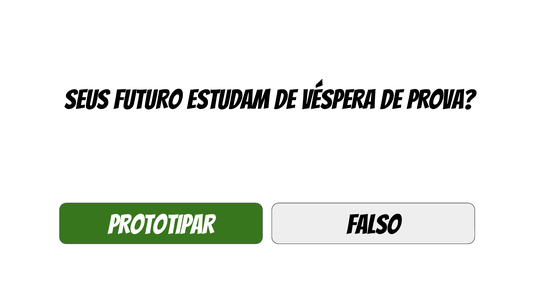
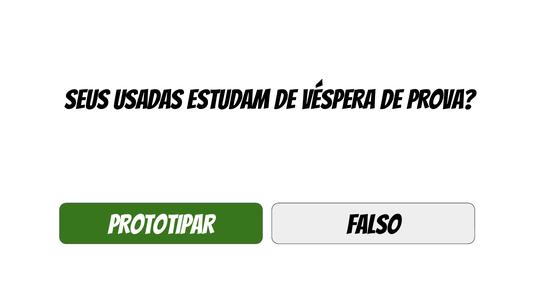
FUTURO: FUTURO -> USADAS
